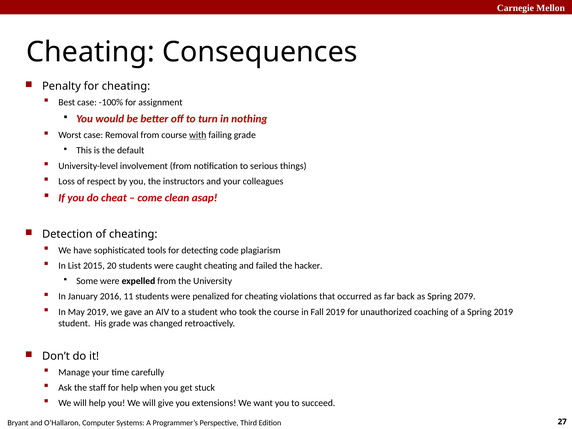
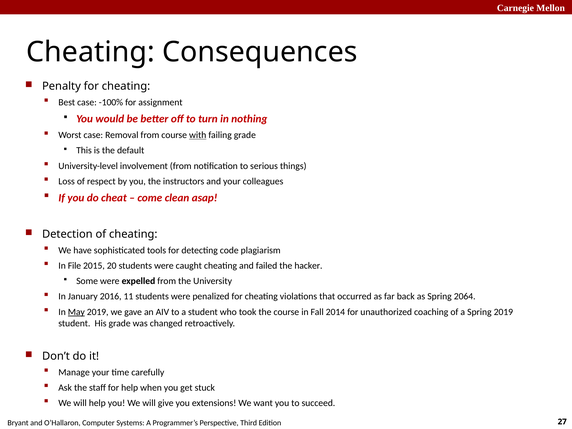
List: List -> File
2079: 2079 -> 2064
May underline: none -> present
Fall 2019: 2019 -> 2014
